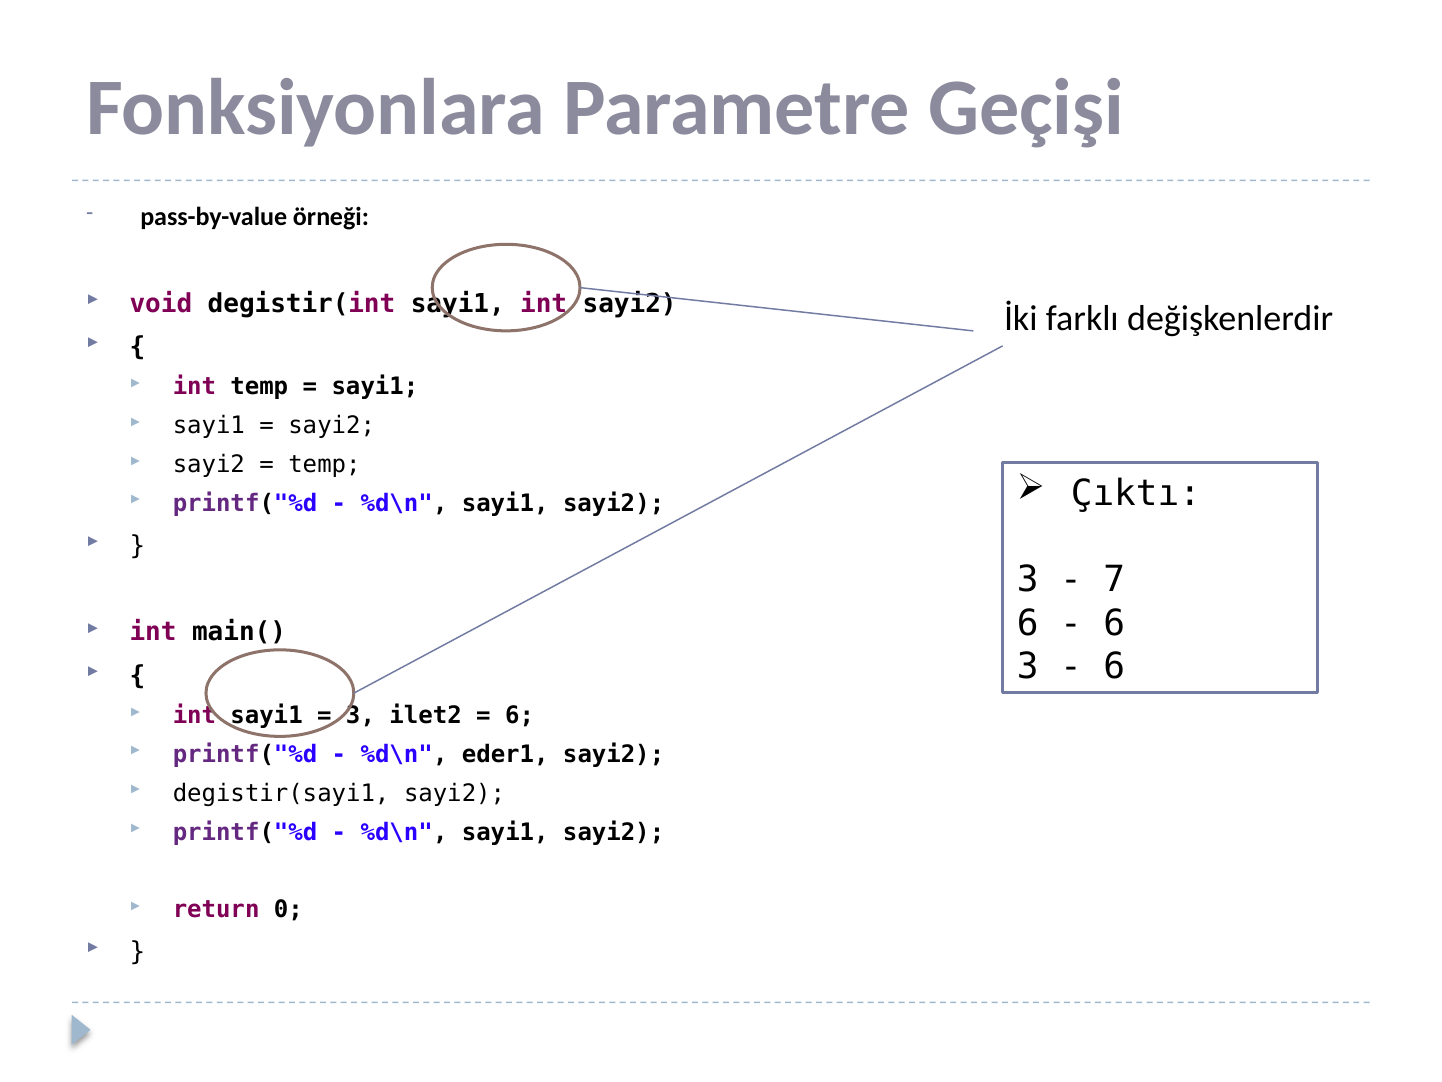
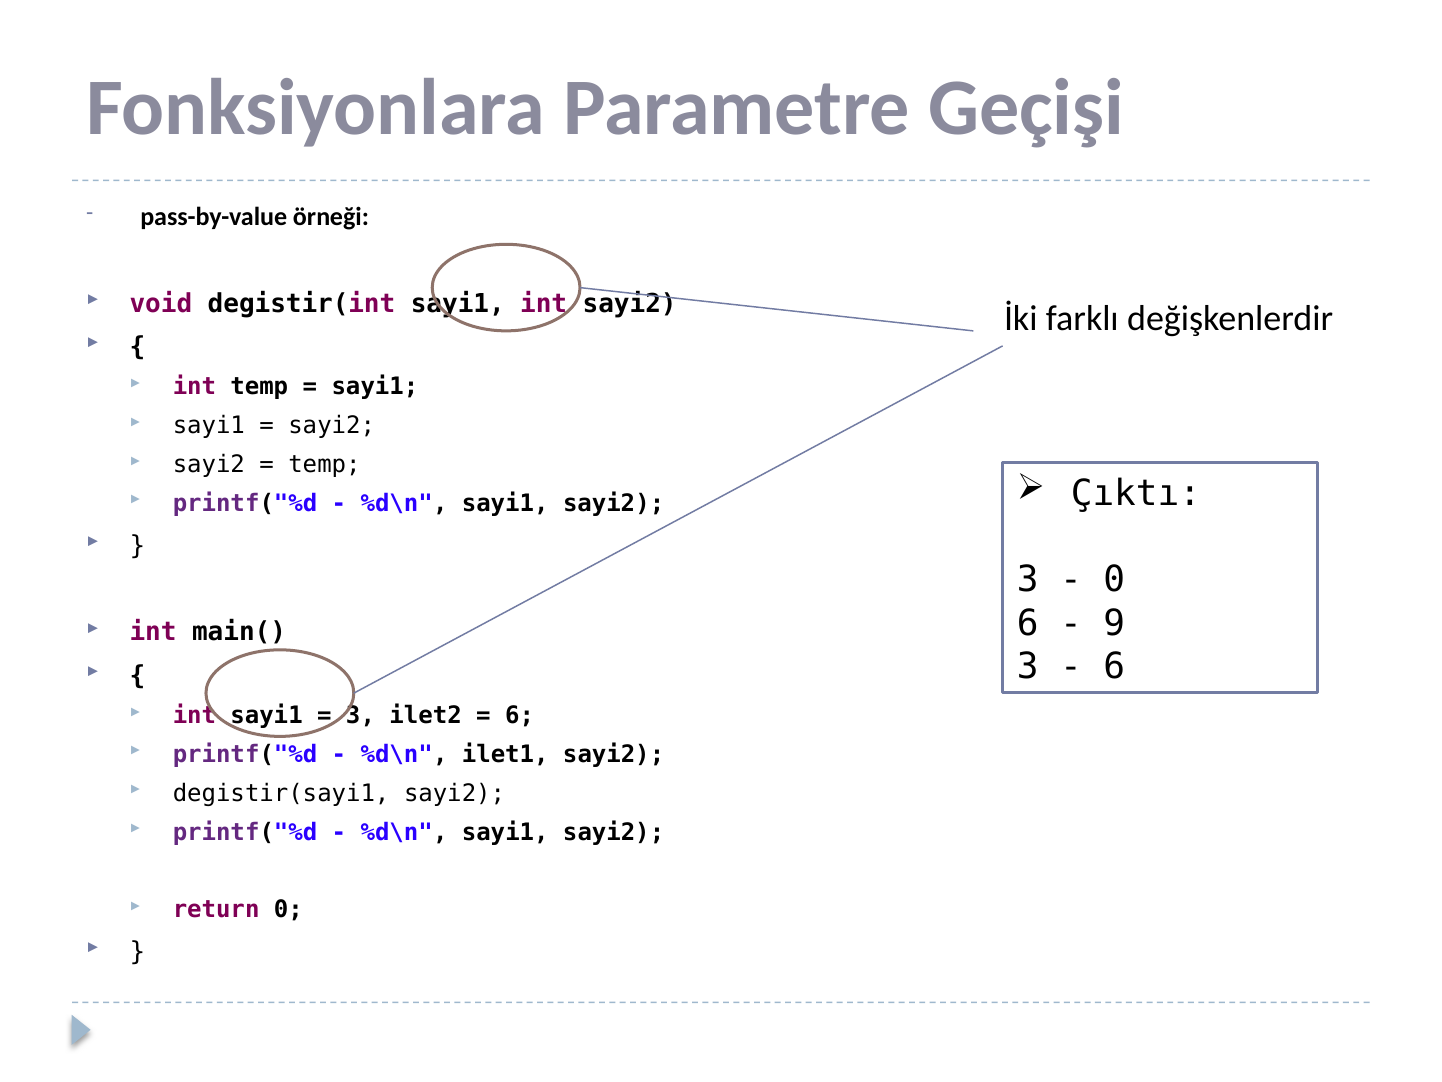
7 at (1114, 580): 7 -> 0
6 at (1114, 623): 6 -> 9
eder1: eder1 -> ilet1
